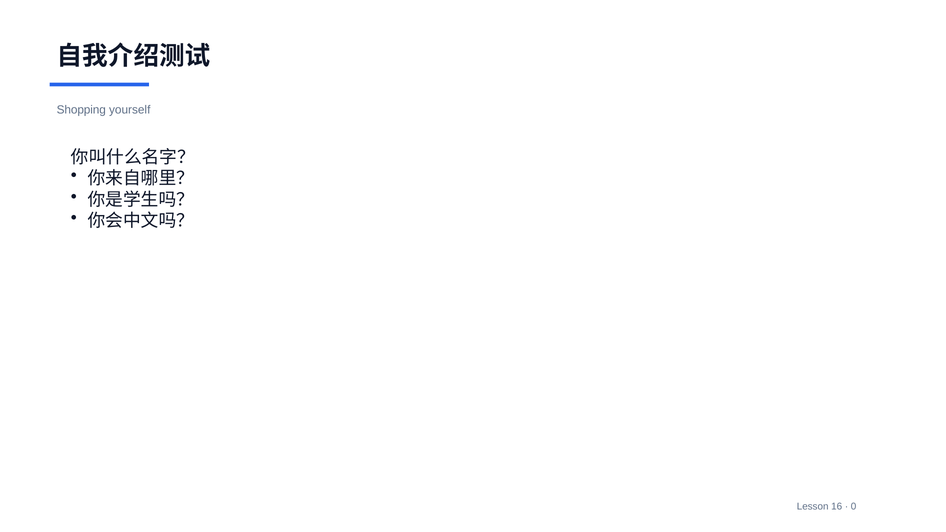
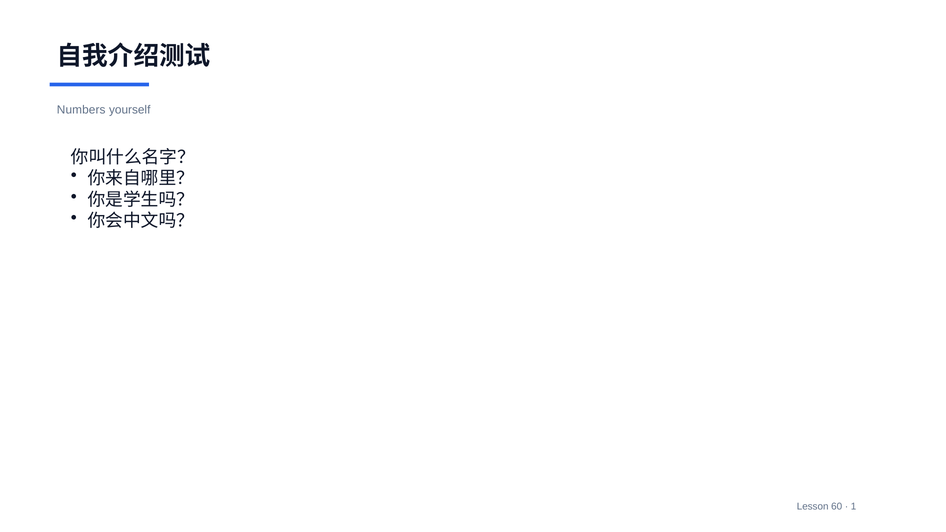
Shopping: Shopping -> Numbers
16: 16 -> 60
0: 0 -> 1
